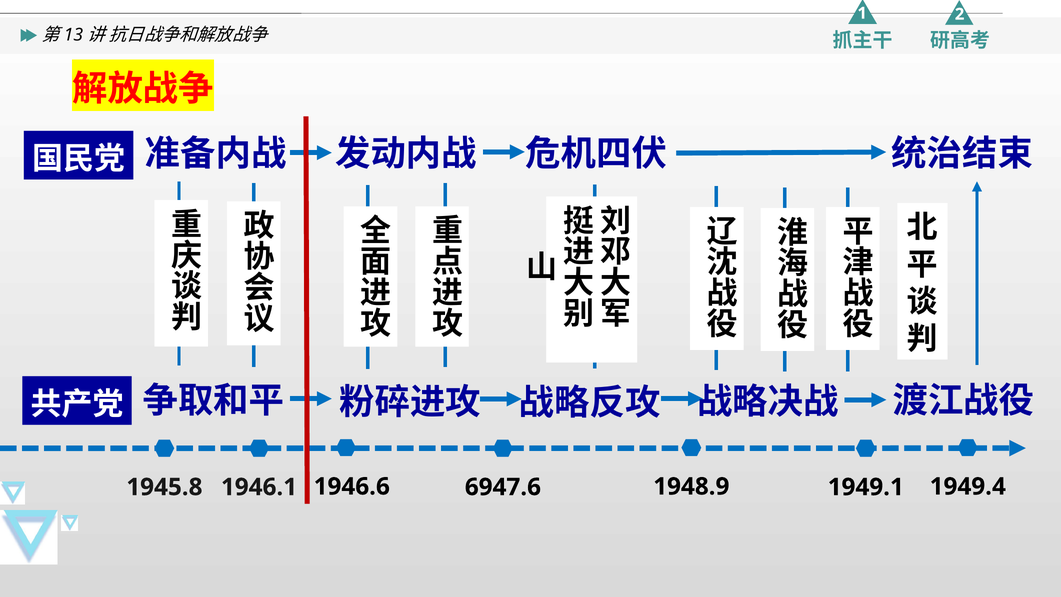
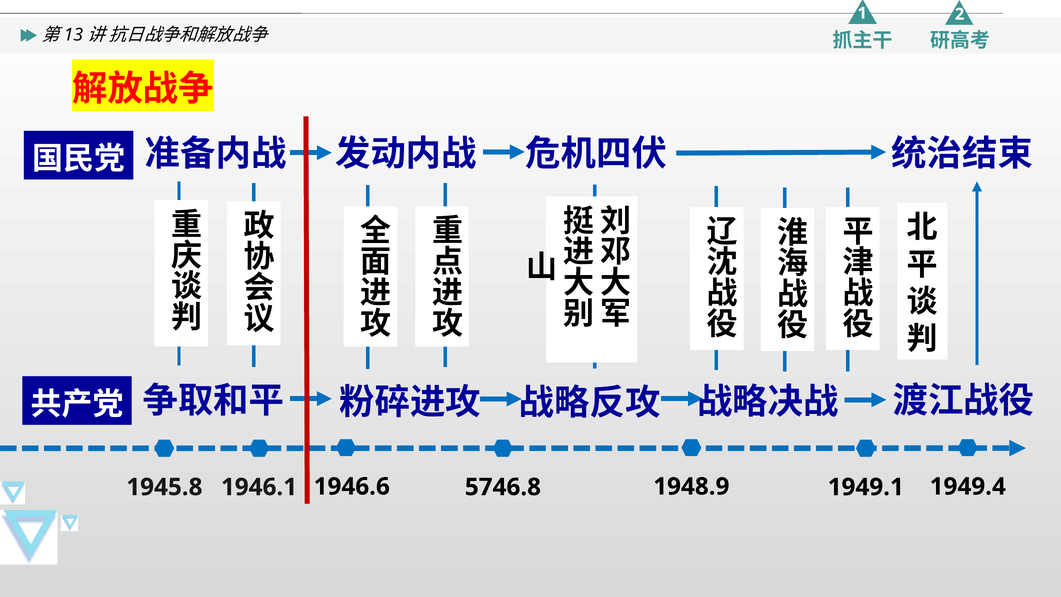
6947.6: 6947.6 -> 5746.8
